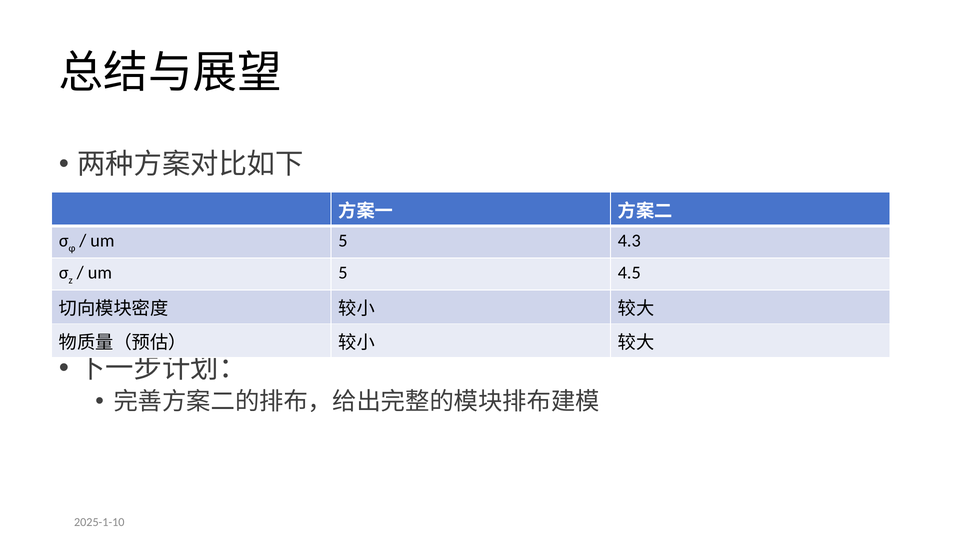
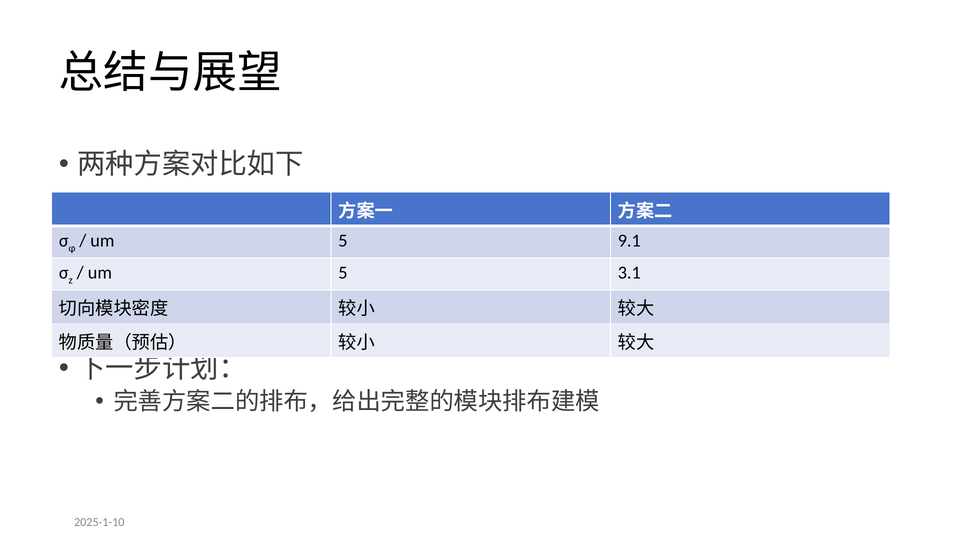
4.3: 4.3 -> 9.1
4.5: 4.5 -> 3.1
